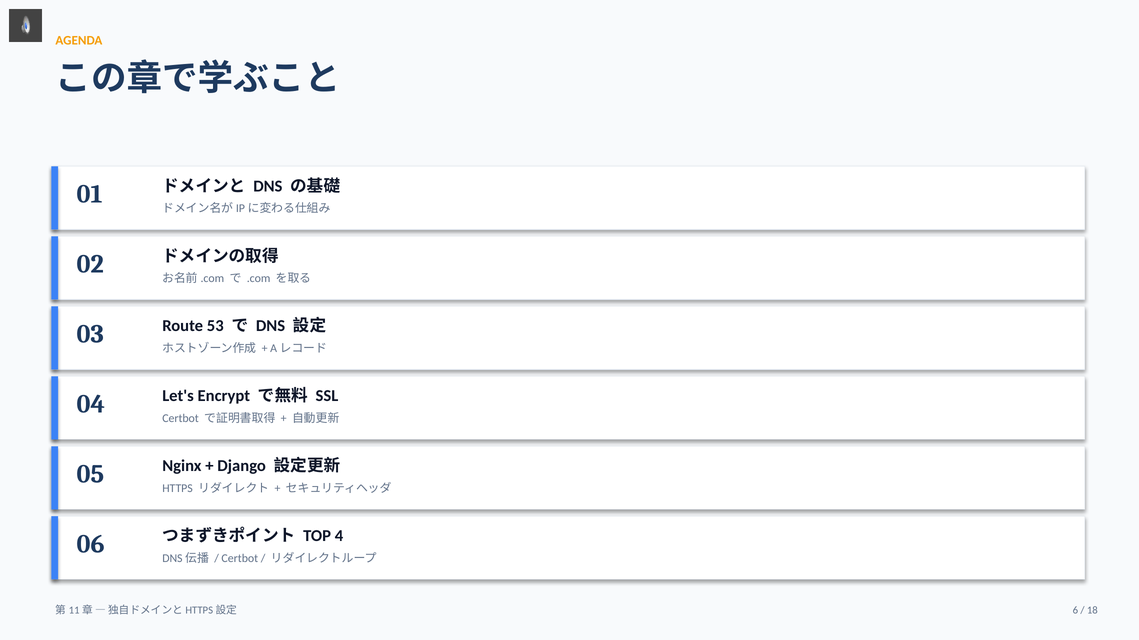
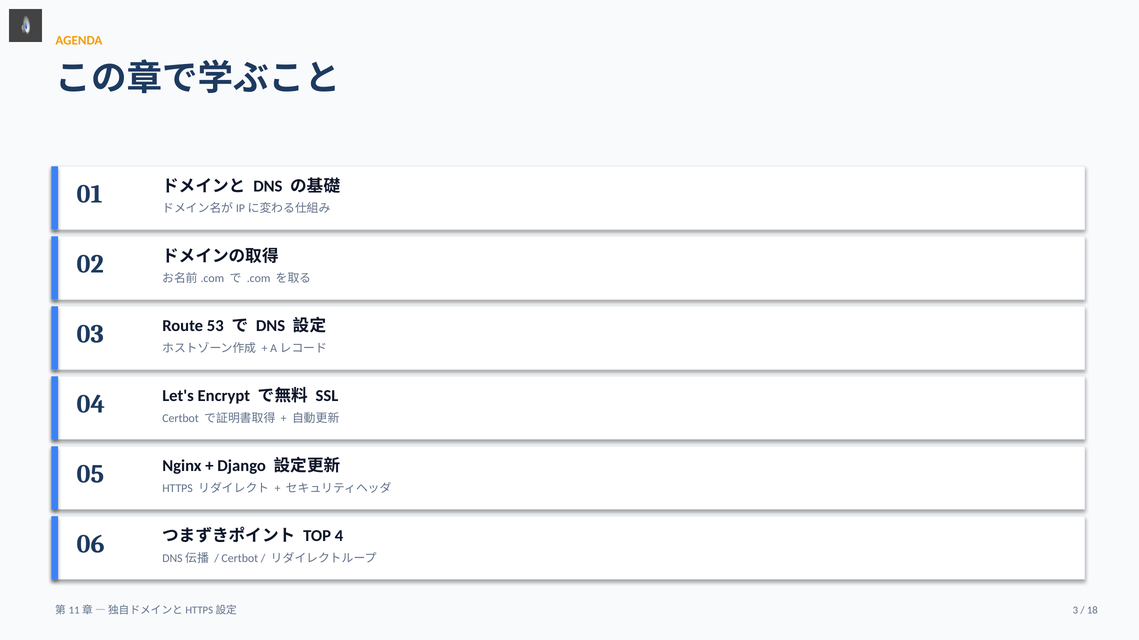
6: 6 -> 3
